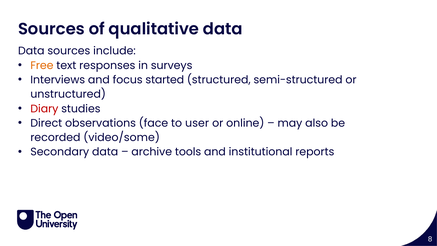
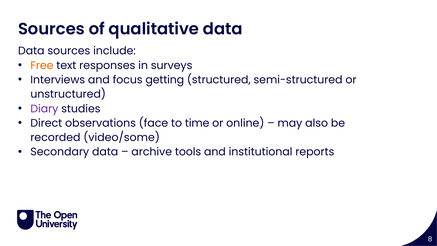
started: started -> getting
Diary colour: red -> purple
user: user -> time
